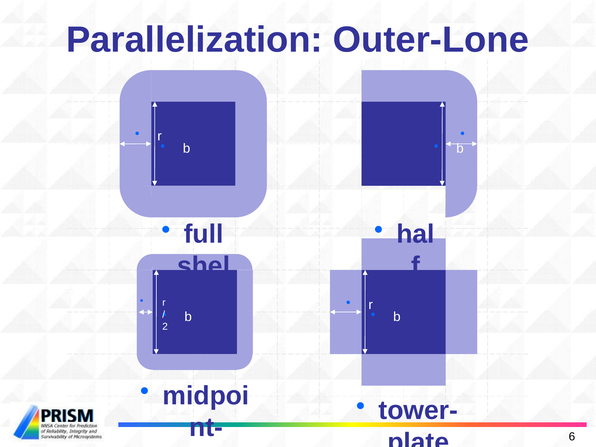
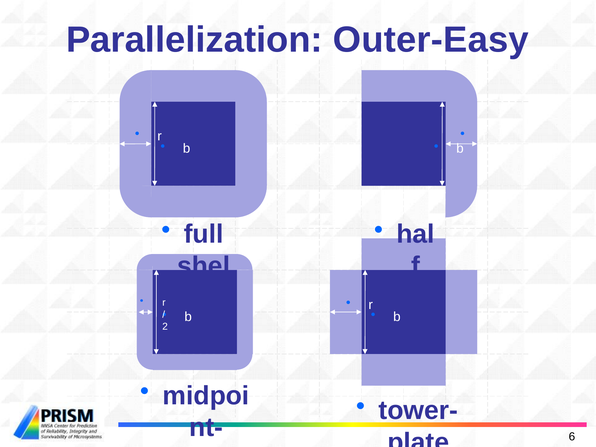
Outer-Lone: Outer-Lone -> Outer-Easy
